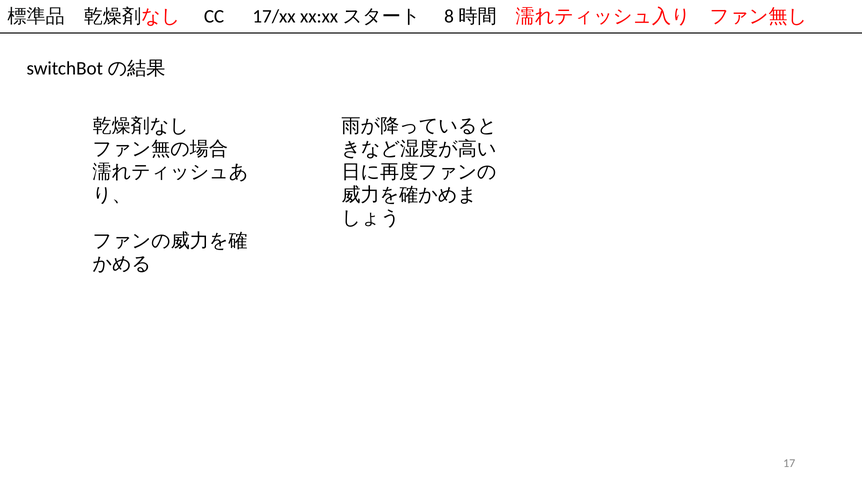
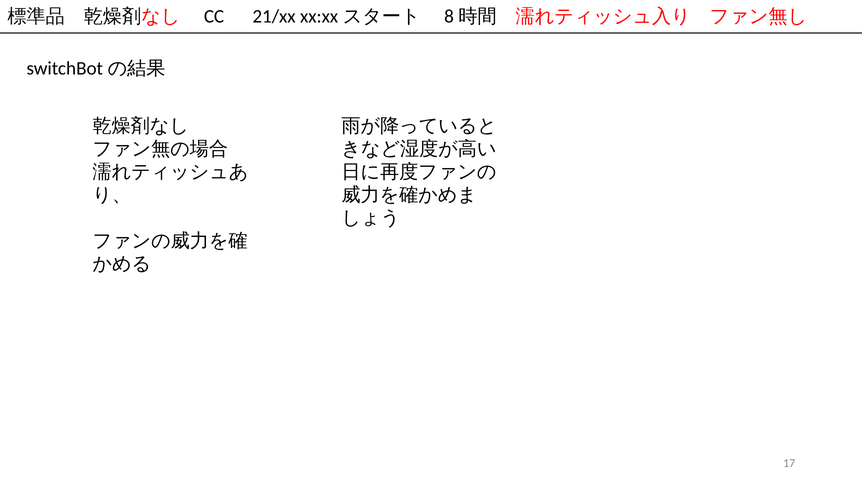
17/xx: 17/xx -> 21/xx
